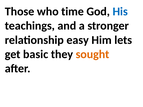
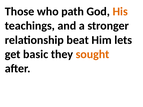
time: time -> path
His colour: blue -> orange
easy: easy -> beat
